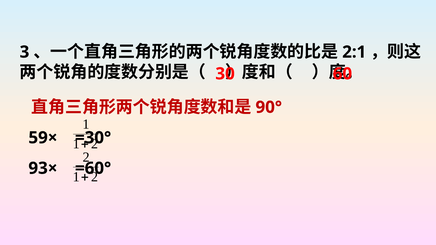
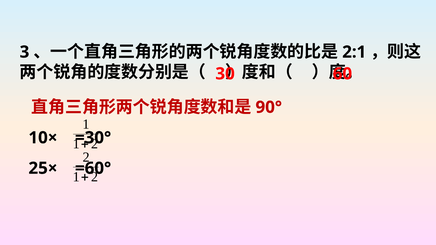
59×: 59× -> 10×
93×: 93× -> 25×
